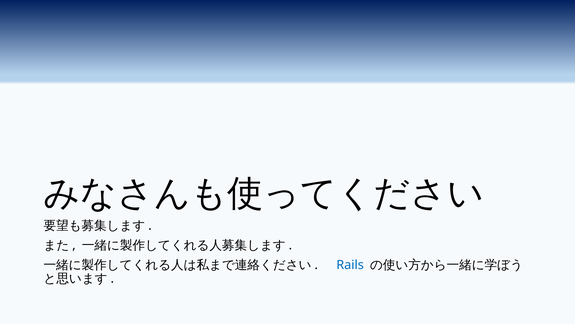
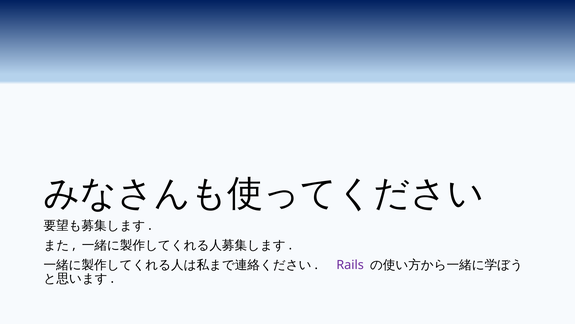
Rails colour: blue -> purple
